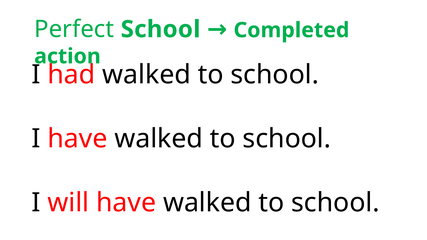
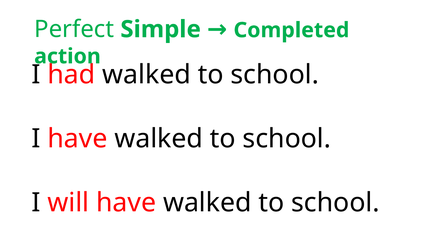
Perfect School: School -> Simple
